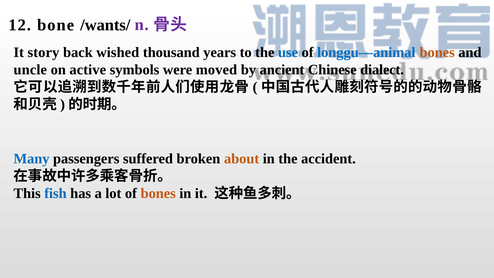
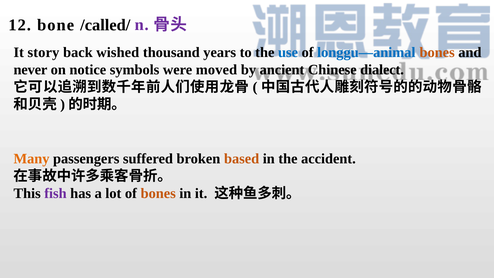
/wants/: /wants/ -> /called/
uncle: uncle -> never
active: active -> notice
Many colour: blue -> orange
about: about -> based
fish colour: blue -> purple
